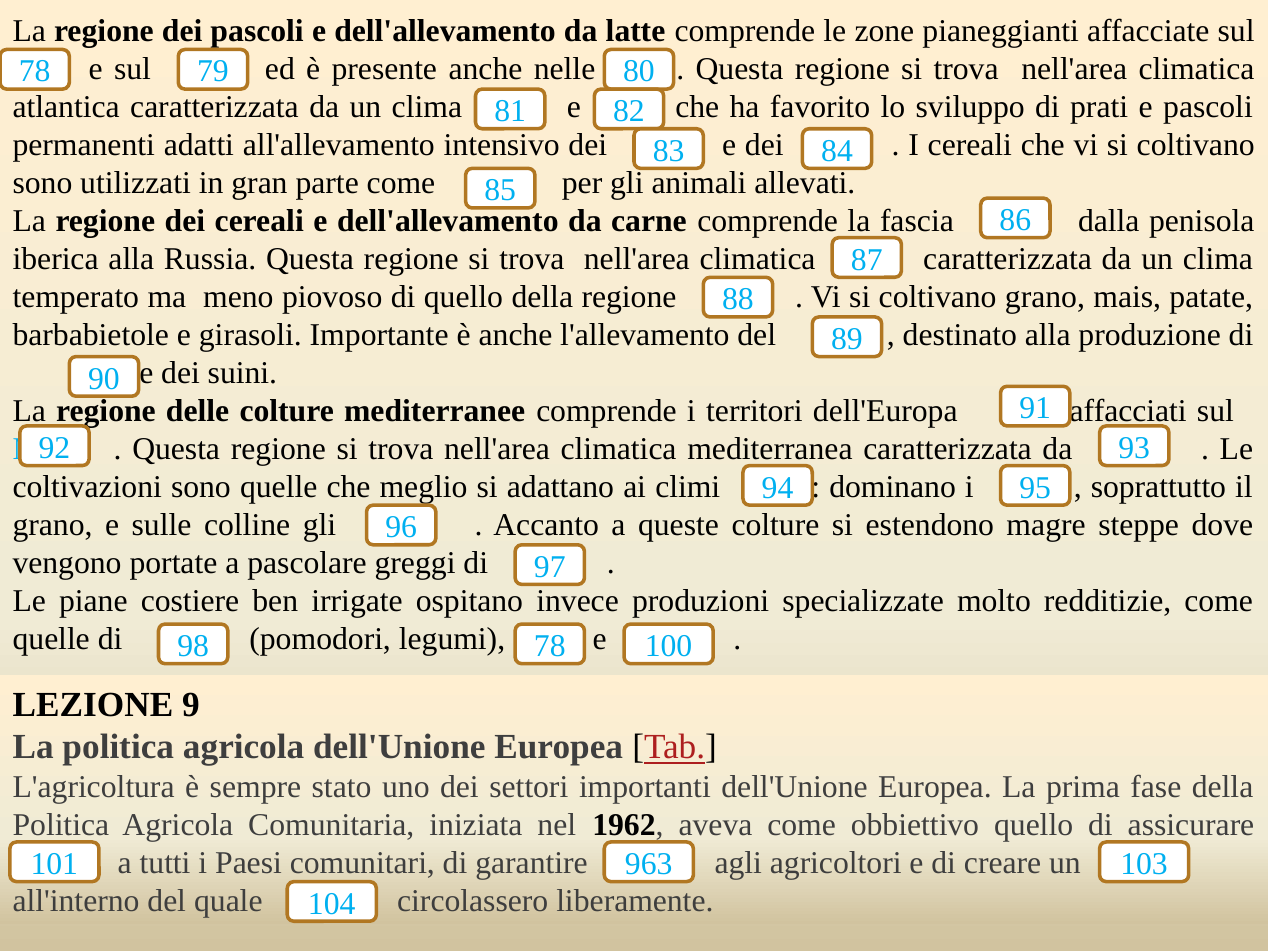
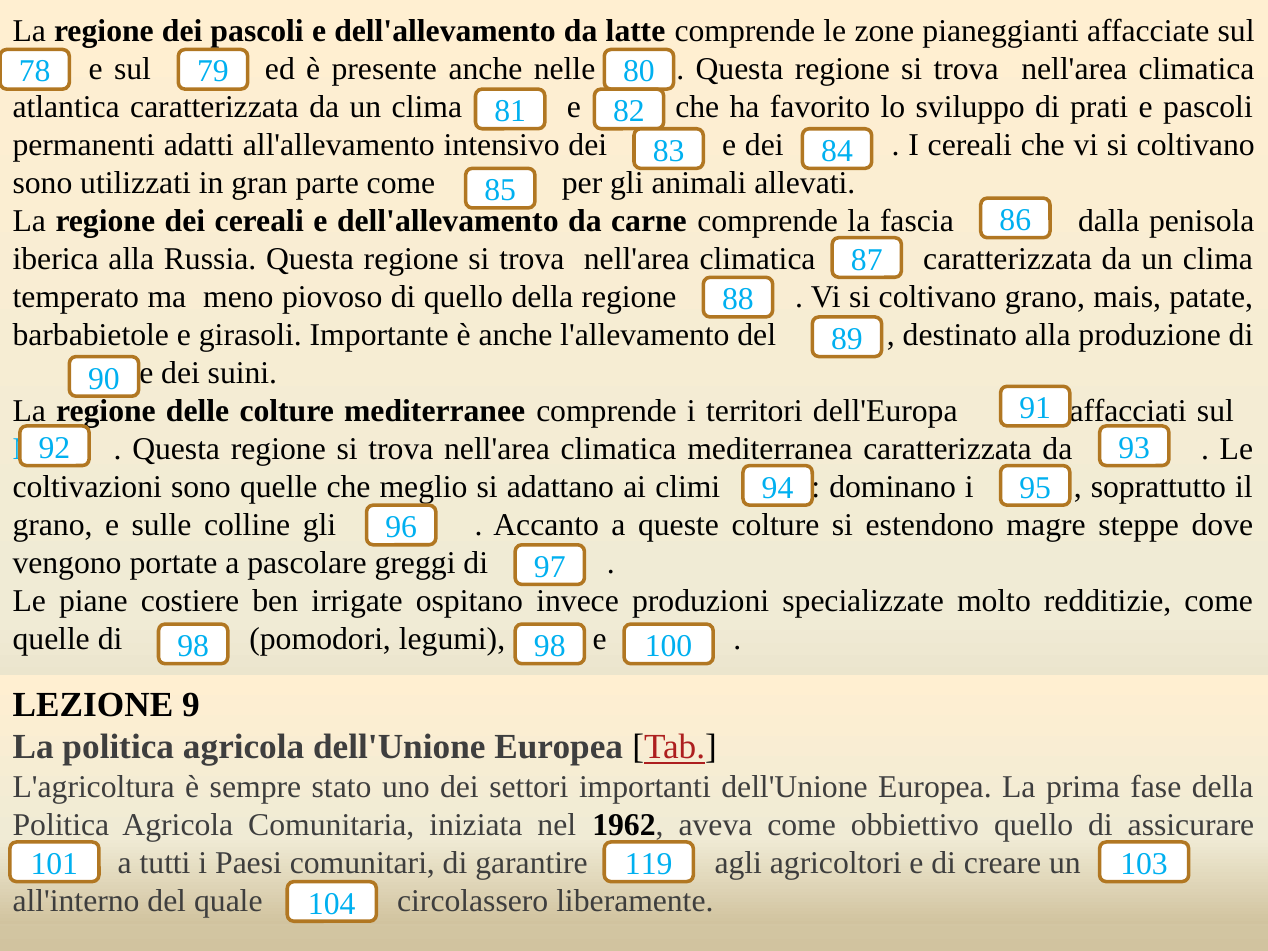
98 78: 78 -> 98
963: 963 -> 119
